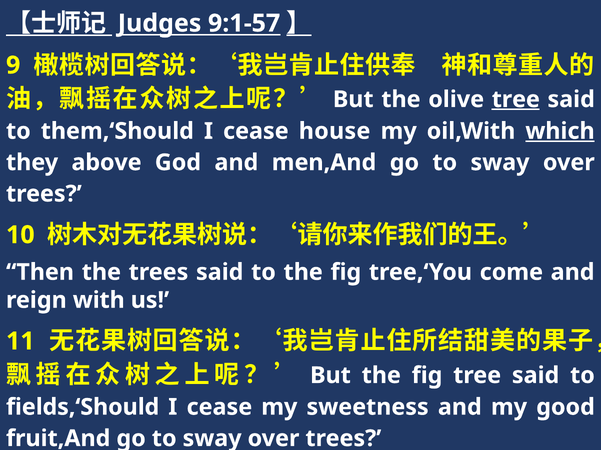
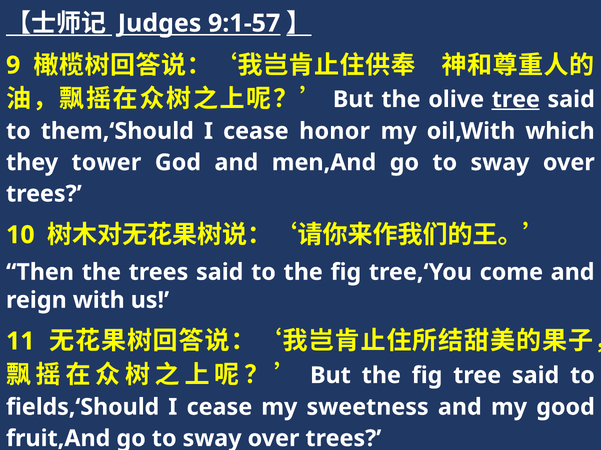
house: house -> honor
which underline: present -> none
above: above -> tower
